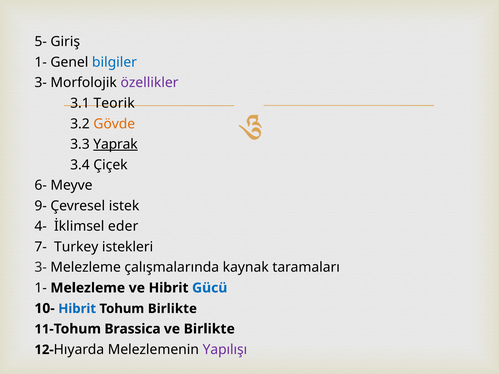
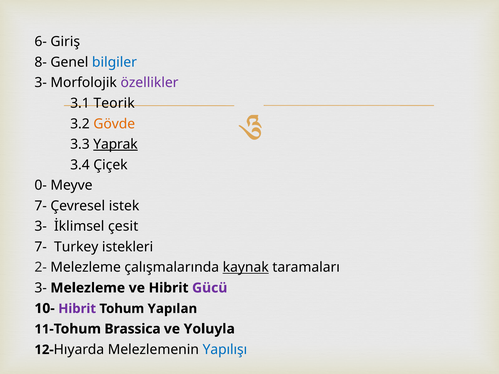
5-: 5- -> 6-
1- at (41, 62): 1- -> 8-
6-: 6- -> 0-
9- at (41, 206): 9- -> 7-
4- at (41, 226): 4- -> 3-
eder: eder -> çesit
3- at (41, 268): 3- -> 2-
kaynak underline: none -> present
1- at (41, 288): 1- -> 3-
Gücü colour: blue -> purple
Hibrit at (77, 309) colour: blue -> purple
Tohum Birlikte: Birlikte -> Yapılan
ve Birlikte: Birlikte -> Yoluyla
Yapılışı colour: purple -> blue
